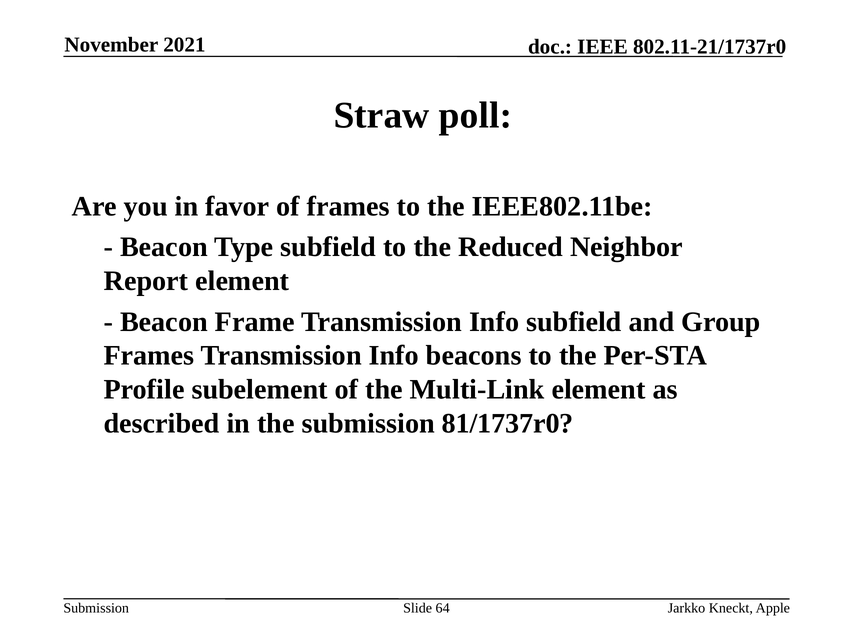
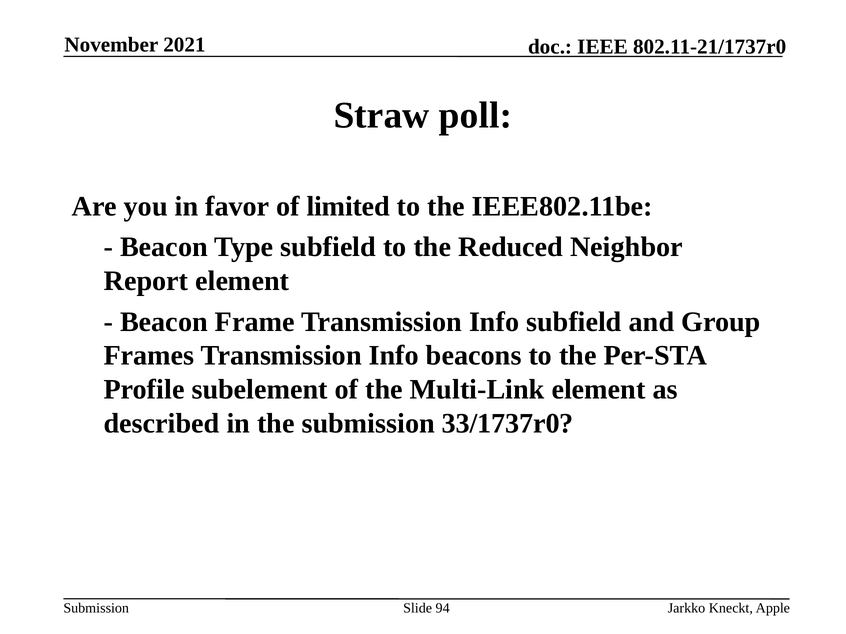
of frames: frames -> limited
81/1737r0: 81/1737r0 -> 33/1737r0
64: 64 -> 94
